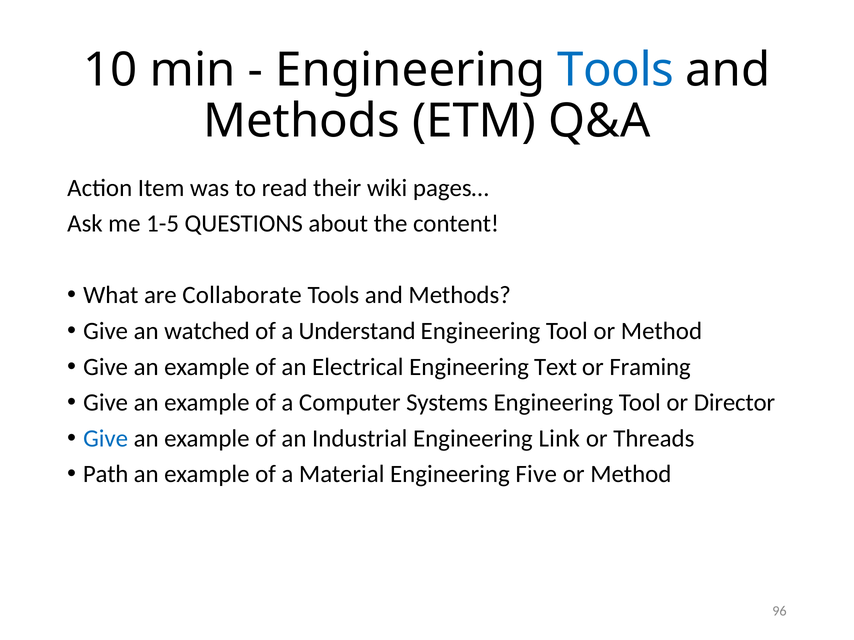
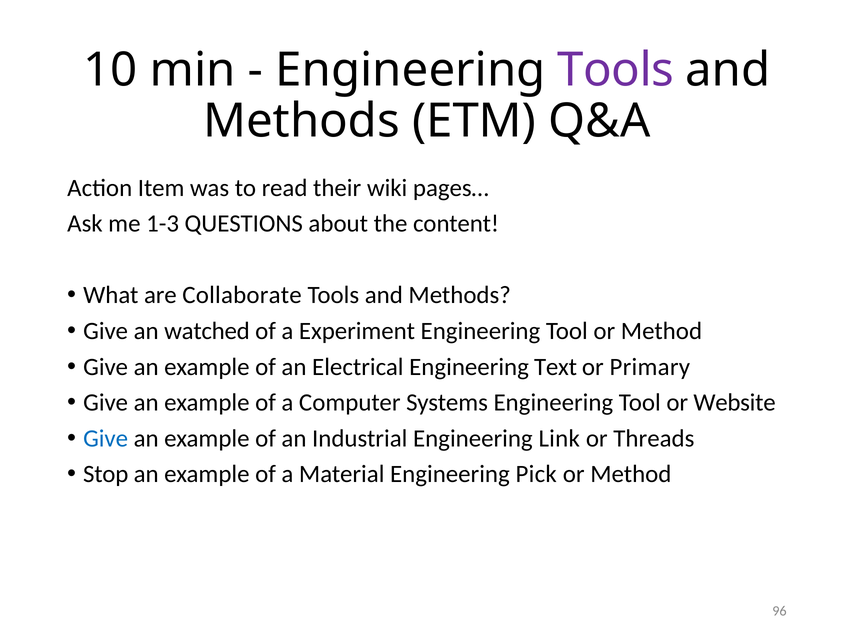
Tools at (616, 70) colour: blue -> purple
1-5: 1-5 -> 1-3
Understand: Understand -> Experiment
Framing: Framing -> Primary
Director: Director -> Website
Path: Path -> Stop
Five: Five -> Pick
